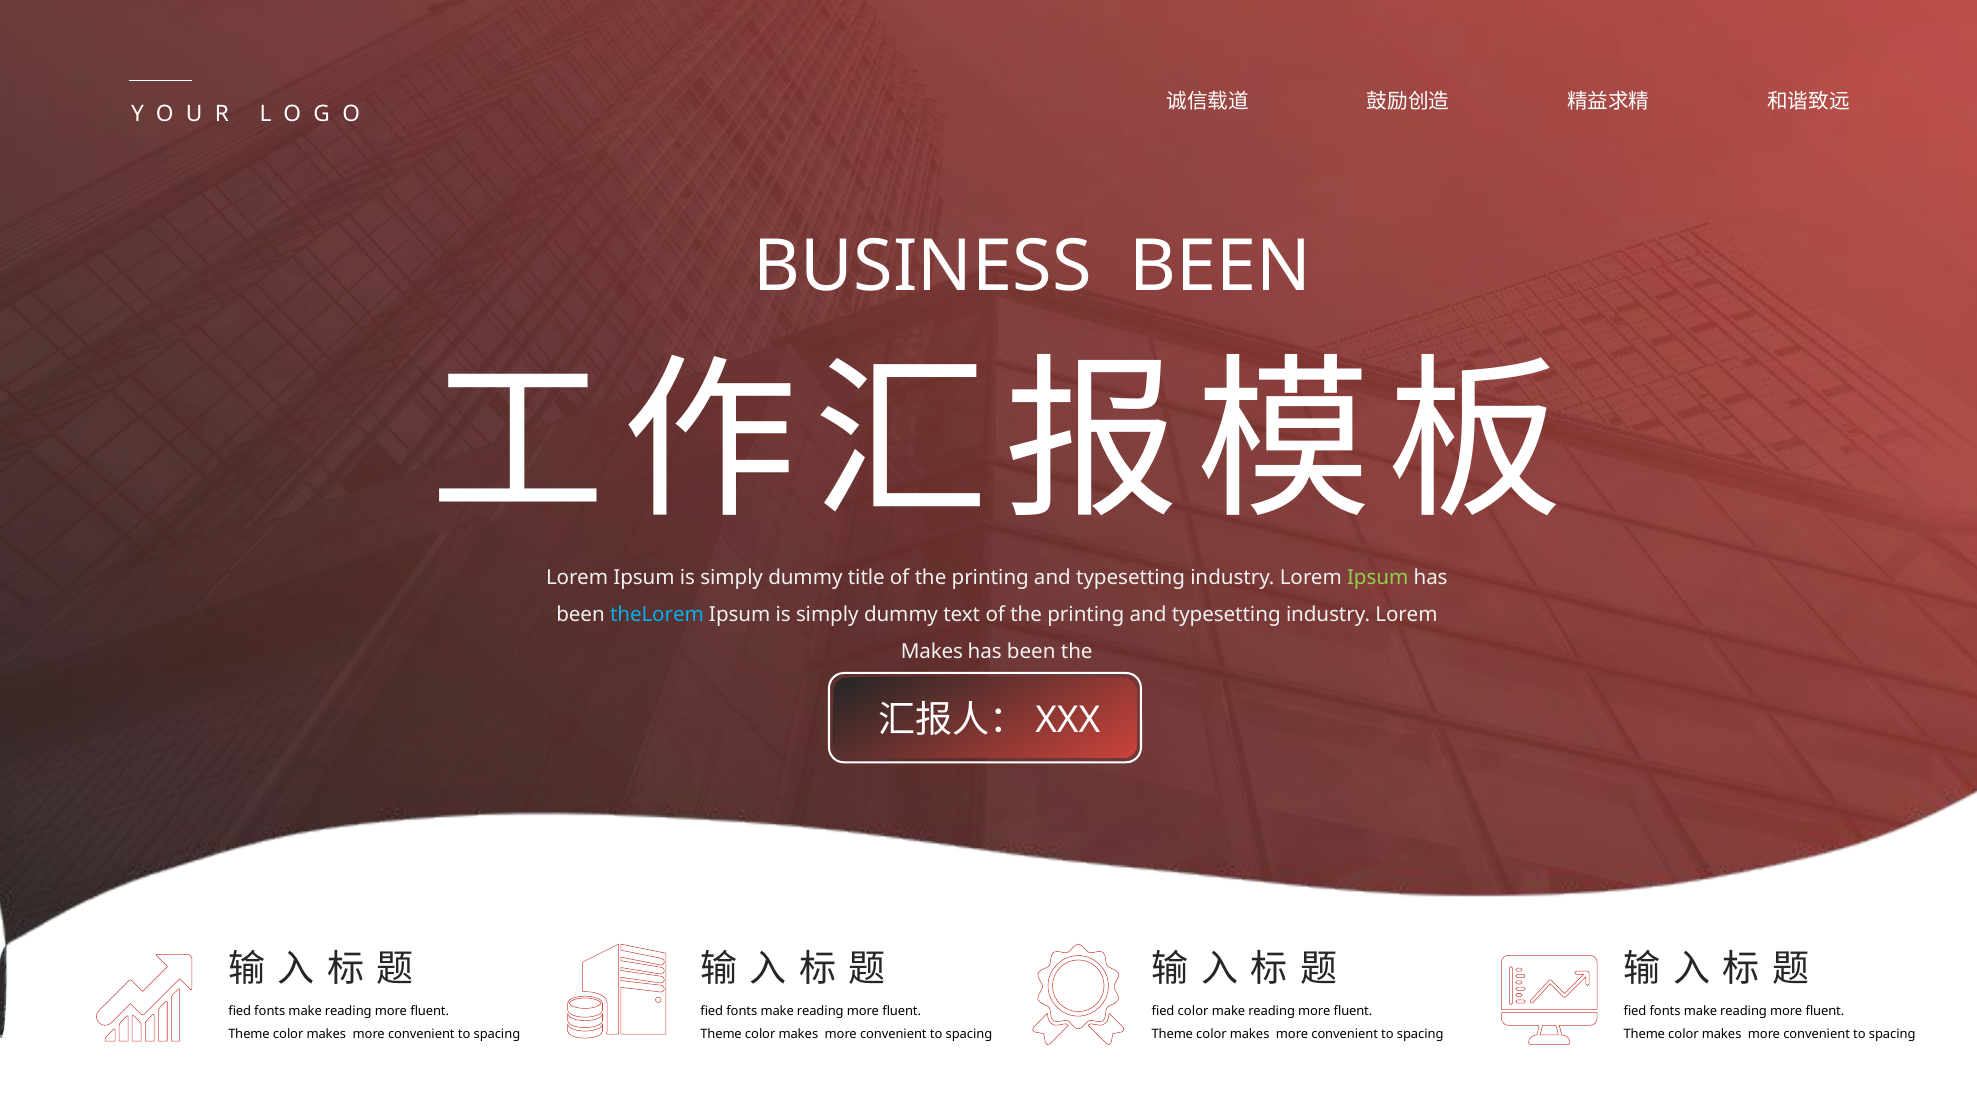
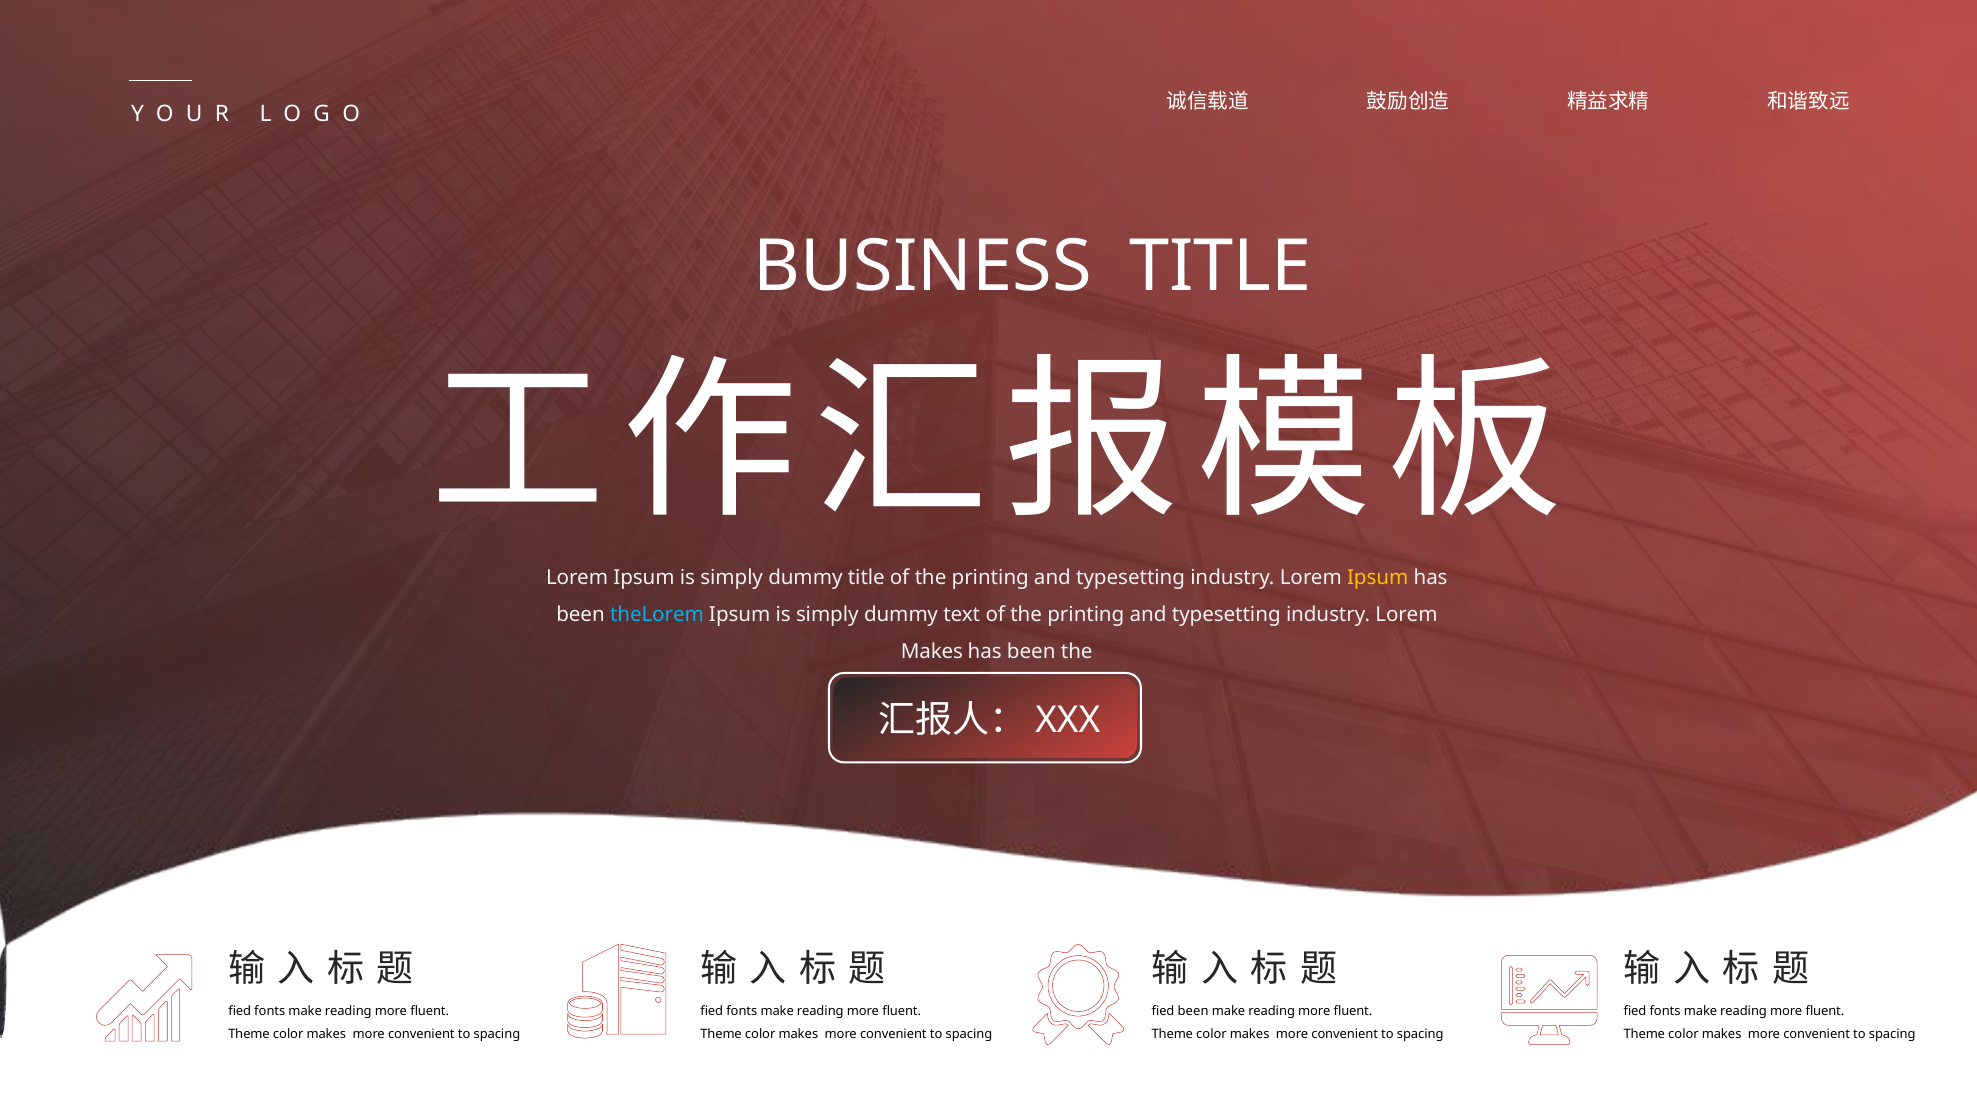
BUSINESS BEEN: BEEN -> TITLE
Ipsum at (1378, 578) colour: light green -> yellow
fied color: color -> been
